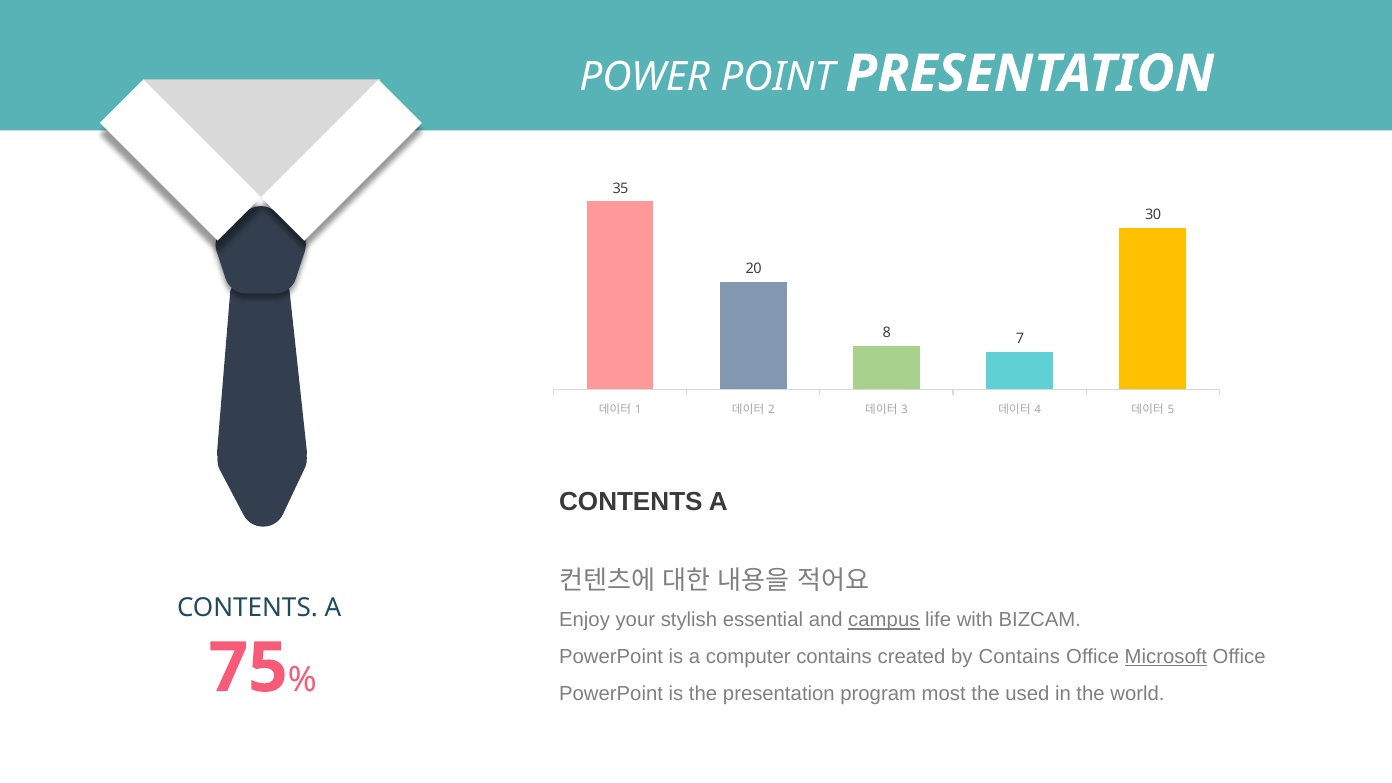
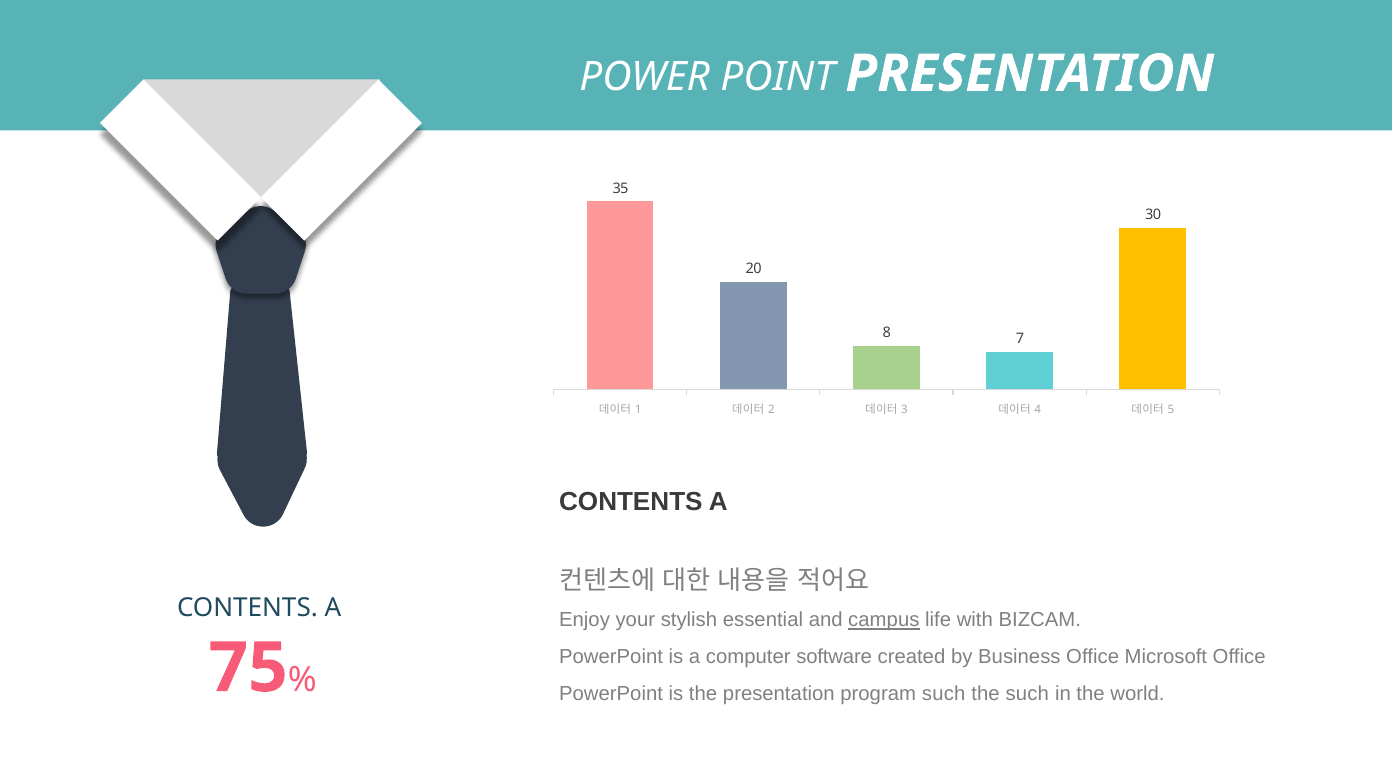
computer contains: contains -> software
by Contains: Contains -> Business
Microsoft underline: present -> none
program most: most -> such
the used: used -> such
